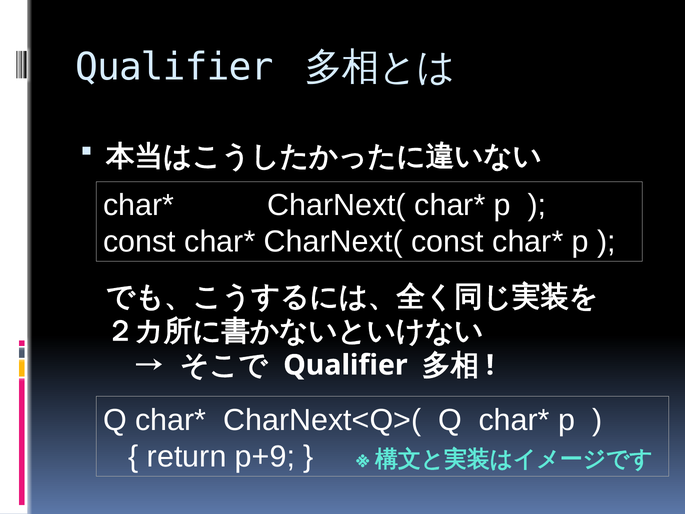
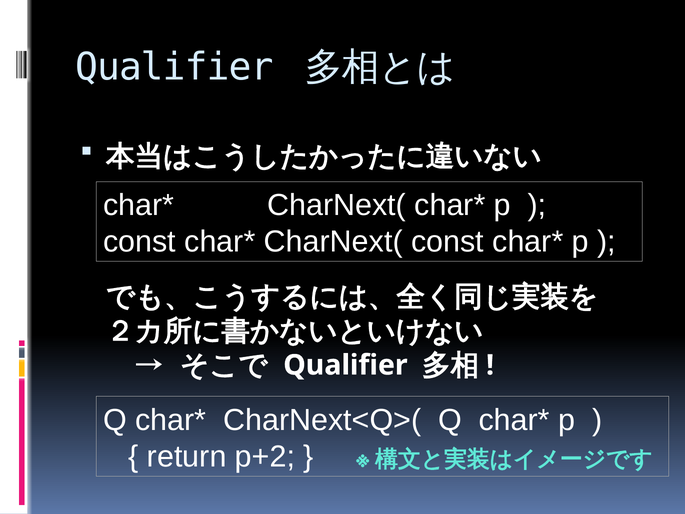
p+9: p+9 -> p+2
